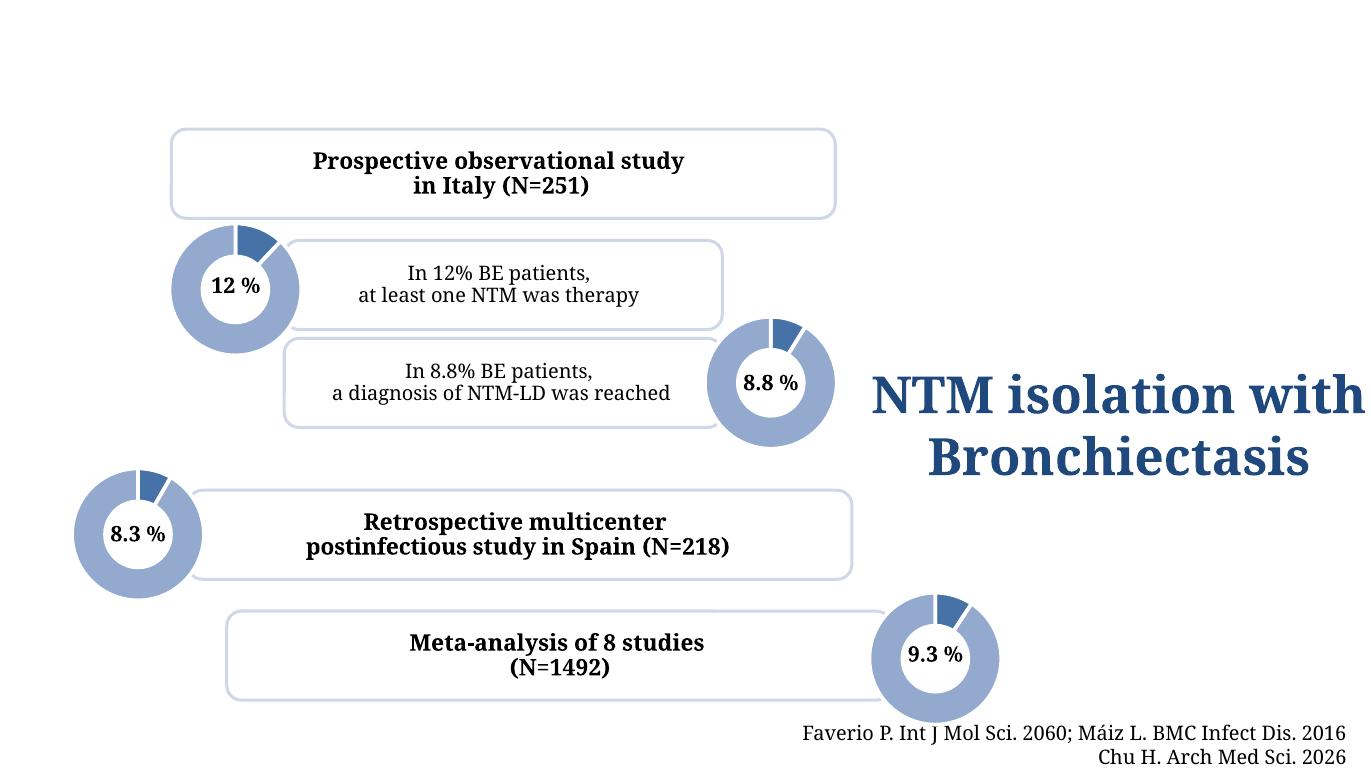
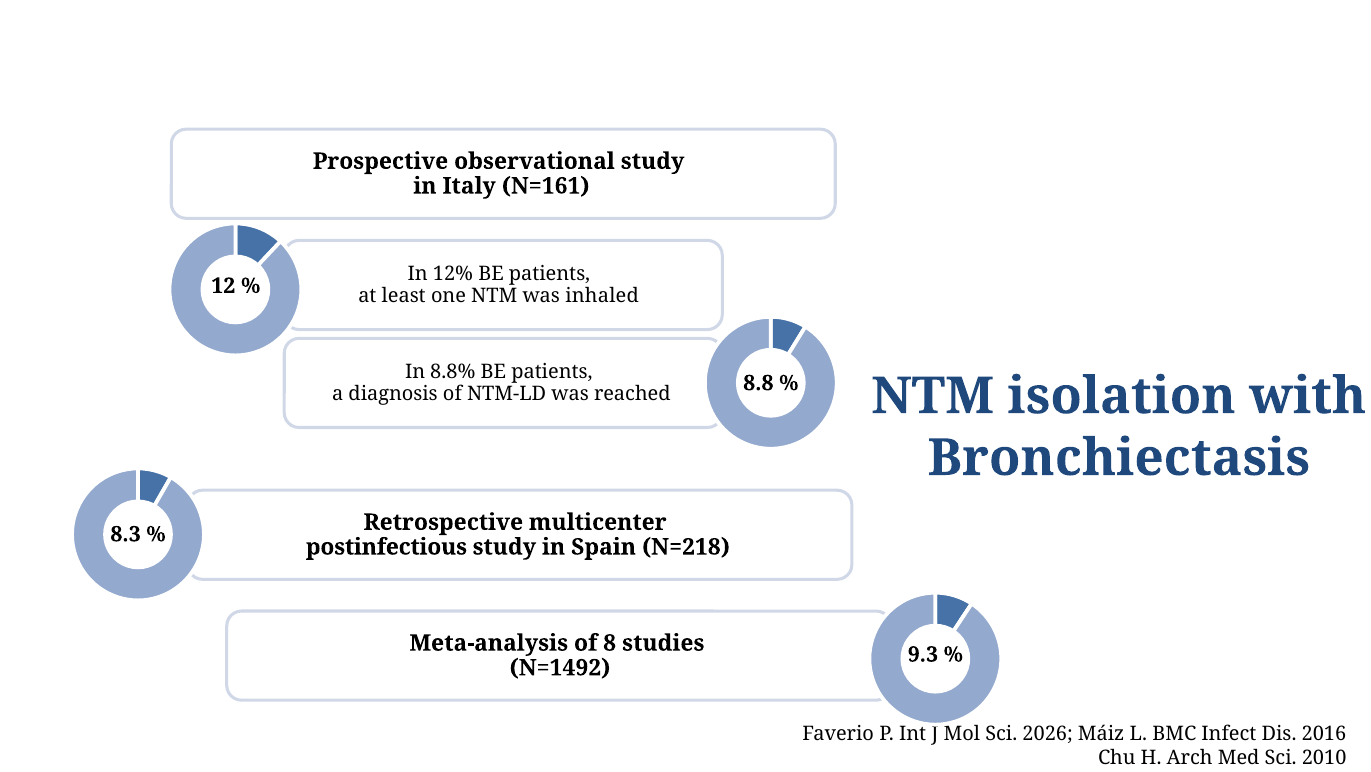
N=251: N=251 -> N=161
therapy: therapy -> inhaled
2060: 2060 -> 2026
2026: 2026 -> 2010
